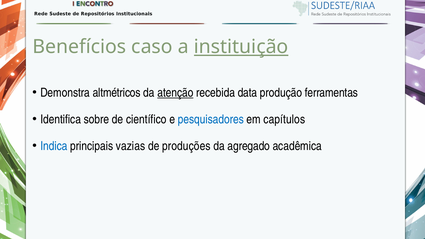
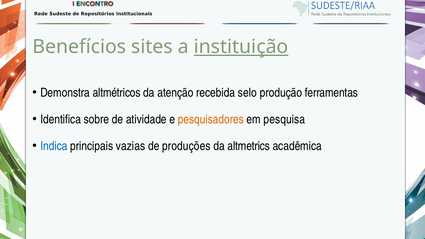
caso: caso -> sites
atenção underline: present -> none
data: data -> selo
científico: científico -> atividade
pesquisadores colour: blue -> orange
capítulos: capítulos -> pesquisa
agregado: agregado -> altmetrics
